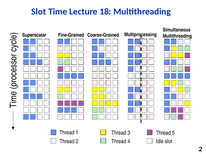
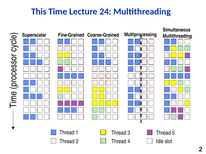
Slot at (39, 12): Slot -> This
18: 18 -> 24
